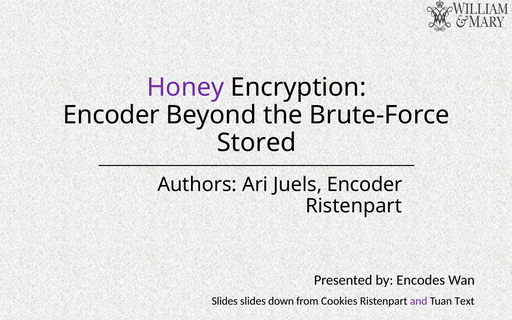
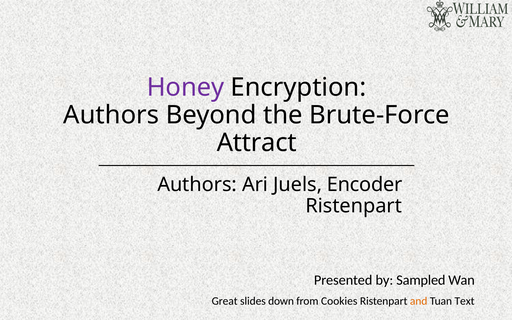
Encoder at (111, 115): Encoder -> Authors
Stored: Stored -> Attract
Encodes: Encodes -> Sampled
Slides at (225, 301): Slides -> Great
and colour: purple -> orange
